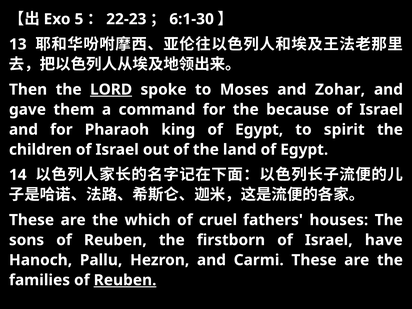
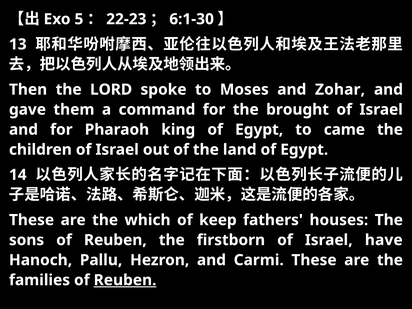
LORD underline: present -> none
because: because -> brought
spirit: spirit -> came
cruel: cruel -> keep
